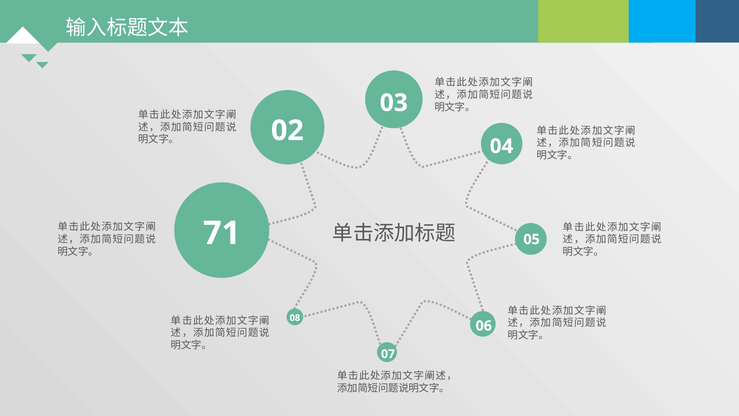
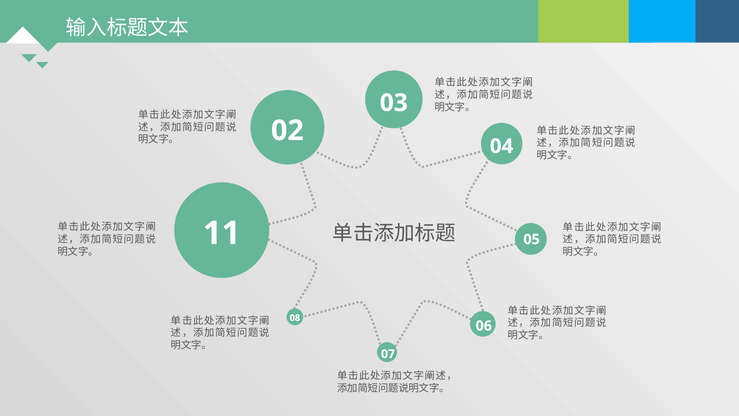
71: 71 -> 11
